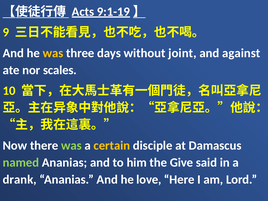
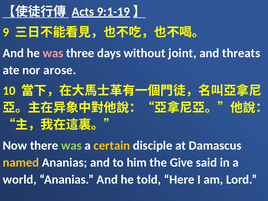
was at (53, 53) colour: yellow -> pink
against: against -> threats
scales: scales -> arose
named colour: light green -> yellow
drank: drank -> world
love: love -> told
